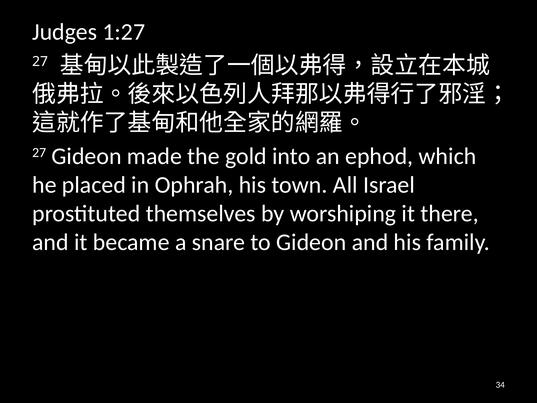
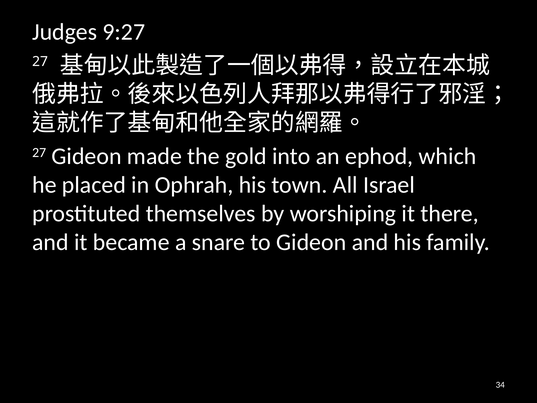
1:27: 1:27 -> 9:27
